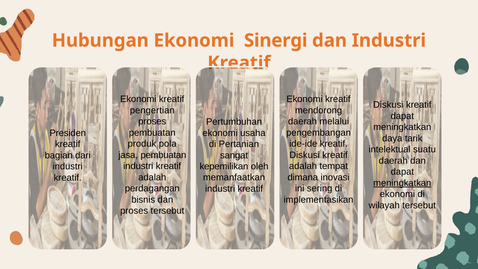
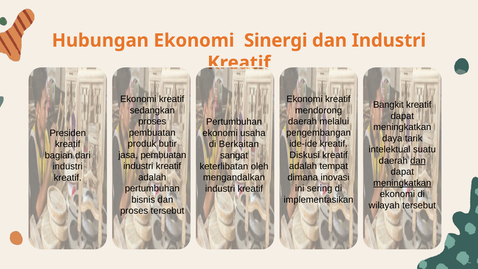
Diskusi at (388, 105): Diskusi -> Bangkit
pengertian: pengertian -> sedangkan
pola: pola -> butir
Pertanian: Pertanian -> Berkaitan
dan at (418, 161) underline: none -> present
kepemilikan: kepemilikan -> keterlibatan
memanfaatkan: memanfaatkan -> mengandalkan
perdagangan at (152, 188): perdagangan -> pertumbuhan
